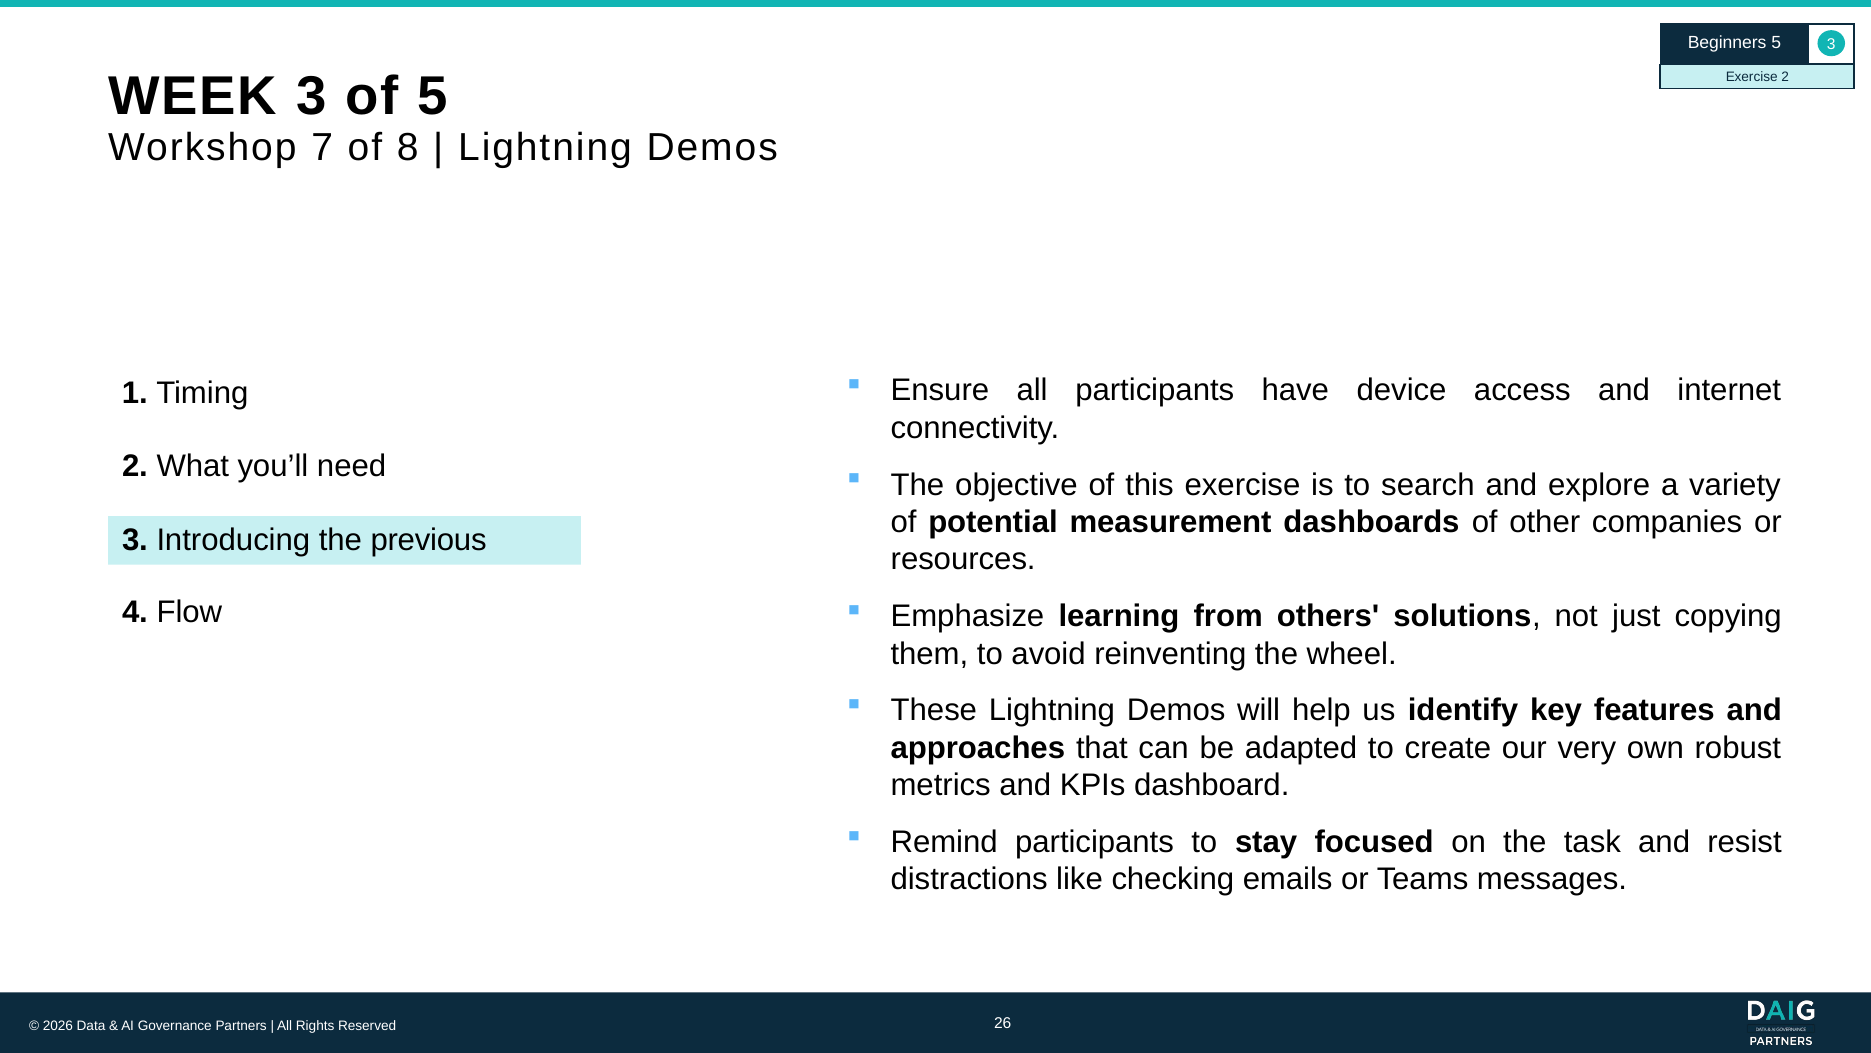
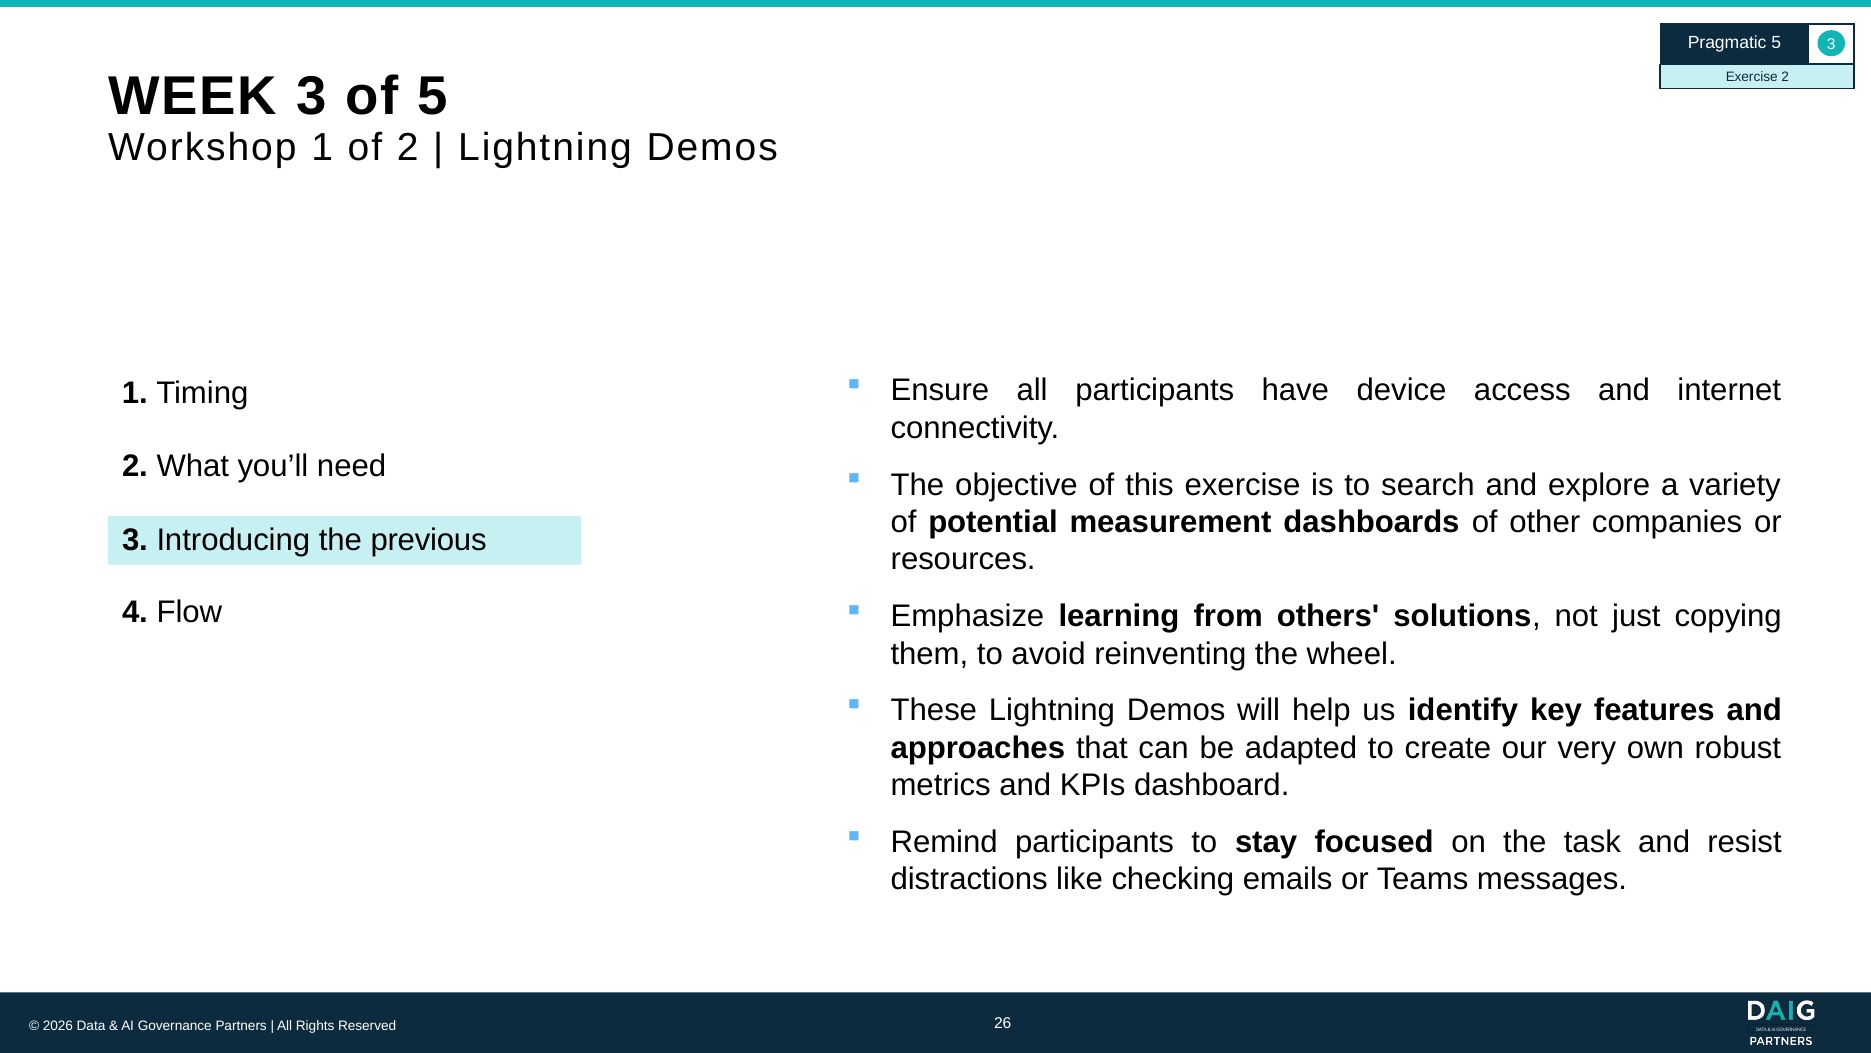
Beginners: Beginners -> Pragmatic
Workshop 7: 7 -> 1
of 8: 8 -> 2
